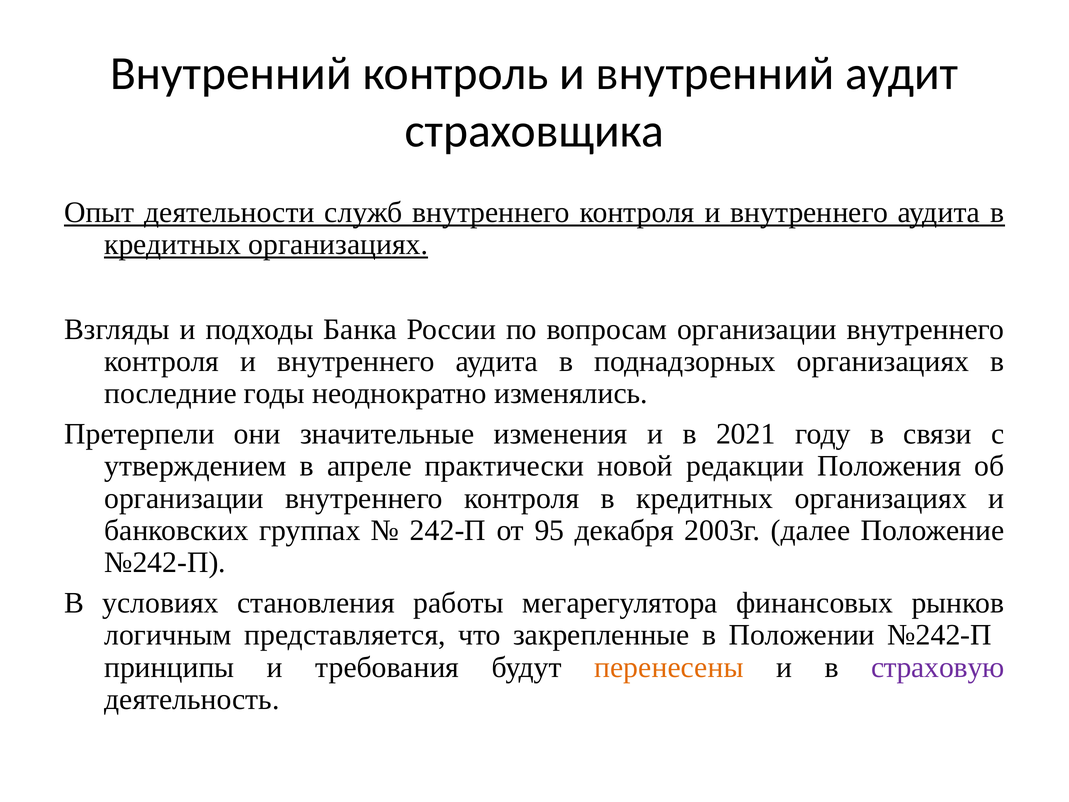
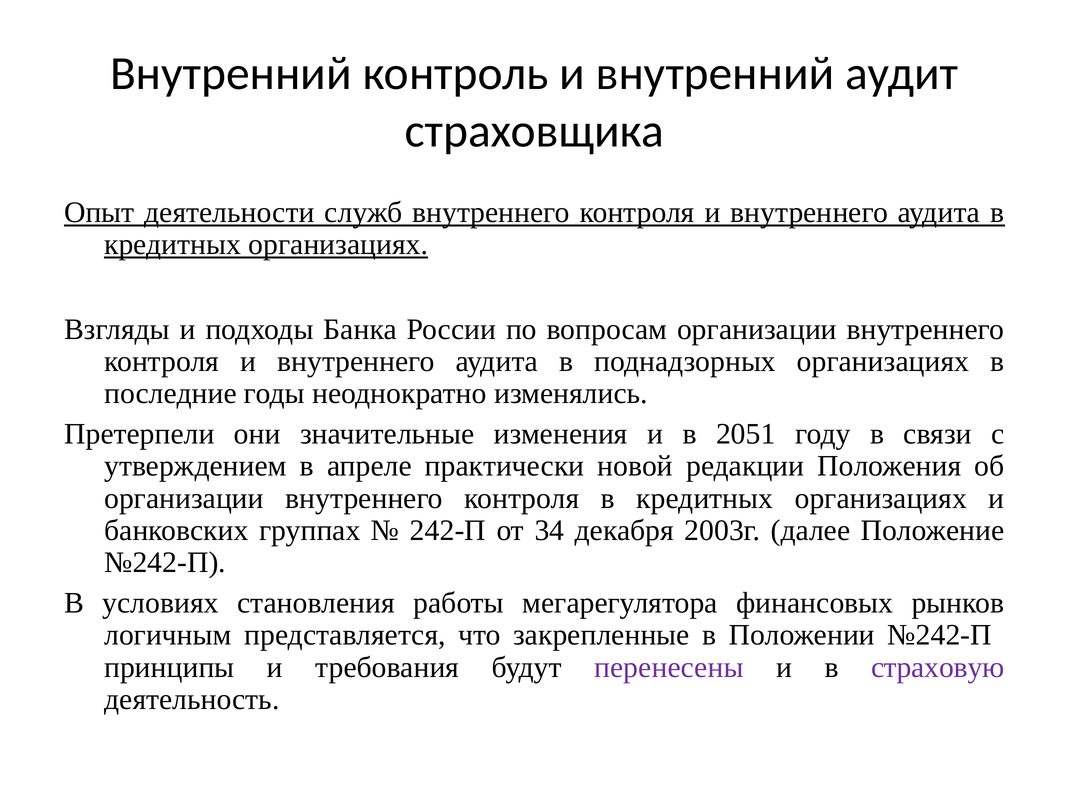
2021: 2021 -> 2051
95: 95 -> 34
перенесены colour: orange -> purple
